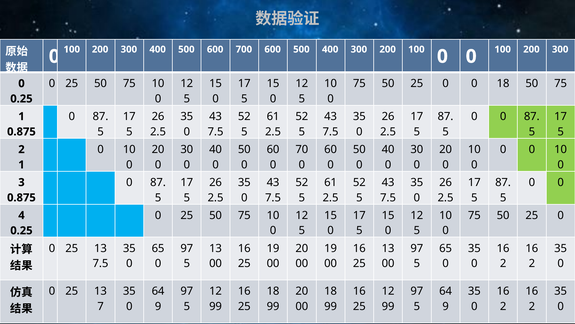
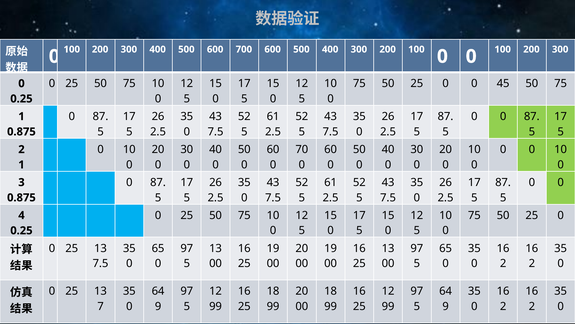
0 18: 18 -> 45
